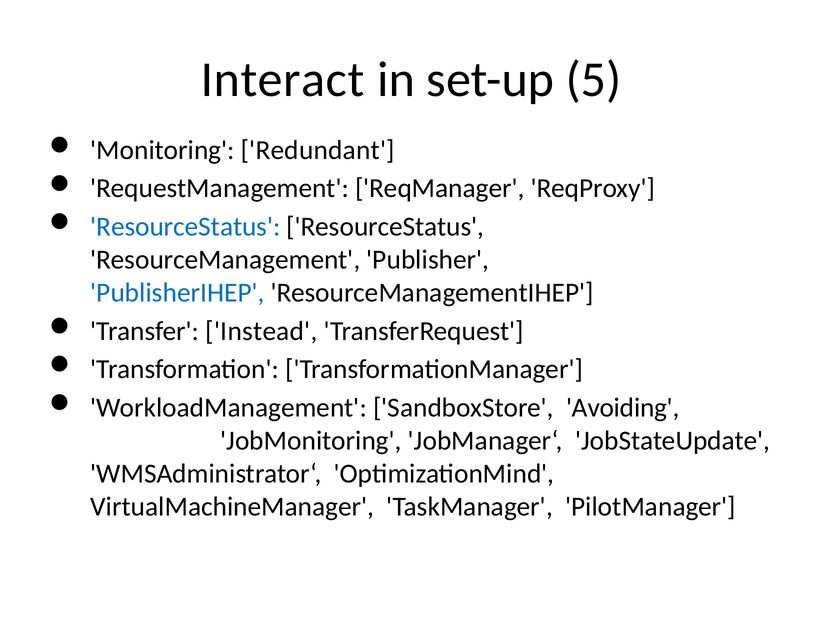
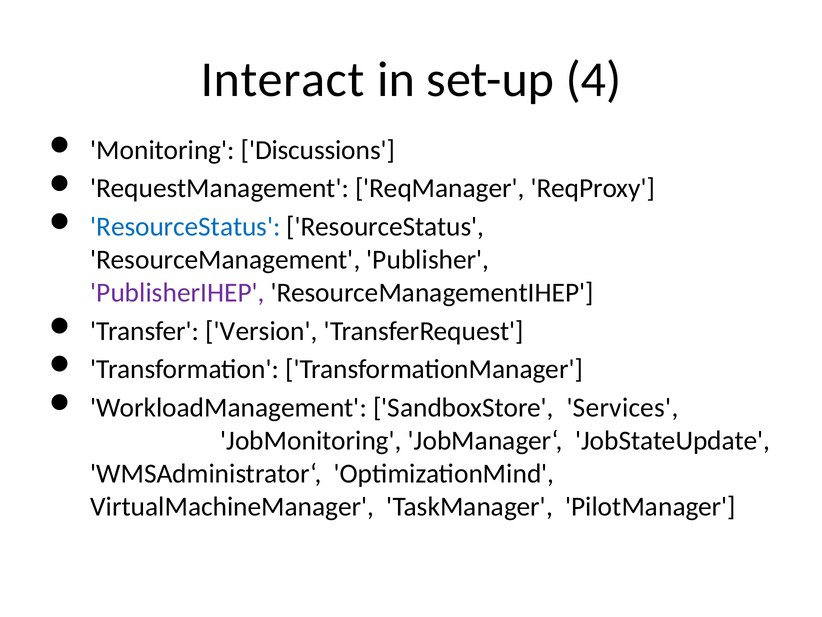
5: 5 -> 4
Redundant: Redundant -> Discussions
PublisherIHEP colour: blue -> purple
Instead: Instead -> Version
Avoiding: Avoiding -> Services
